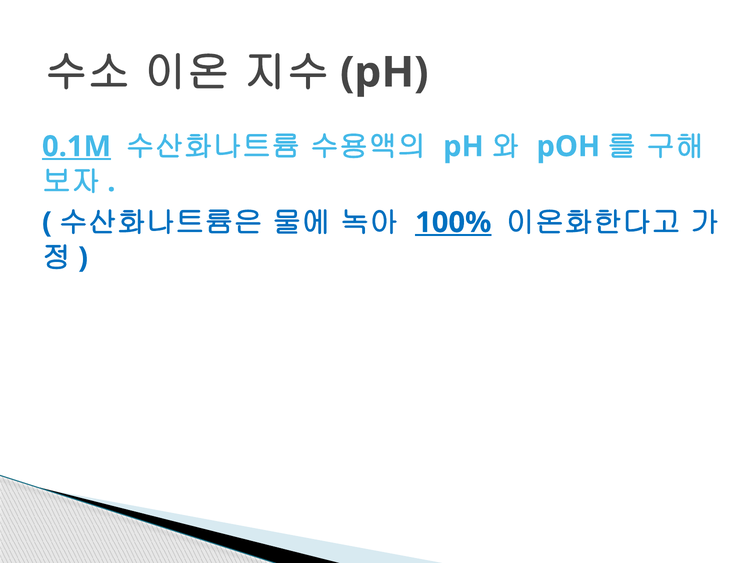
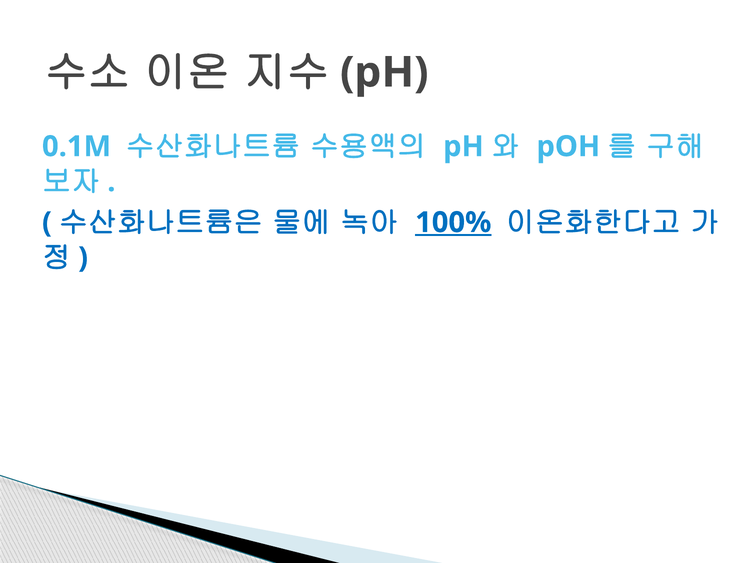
0.1M underline: present -> none
